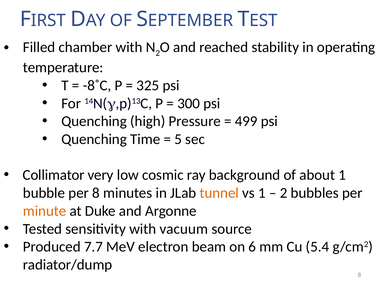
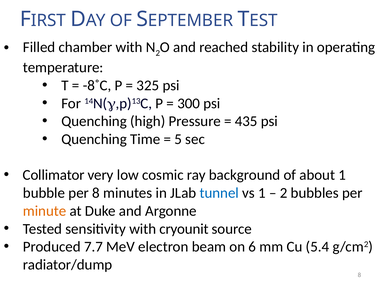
499: 499 -> 435
tunnel colour: orange -> blue
vacuum: vacuum -> cryounit
